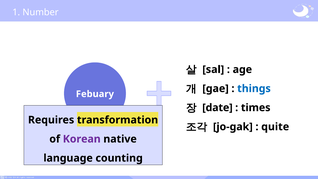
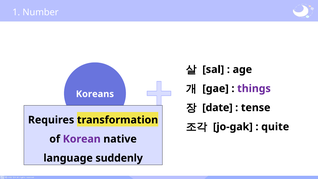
things colour: blue -> purple
Febuary: Febuary -> Koreans
times: times -> tense
counting: counting -> suddenly
